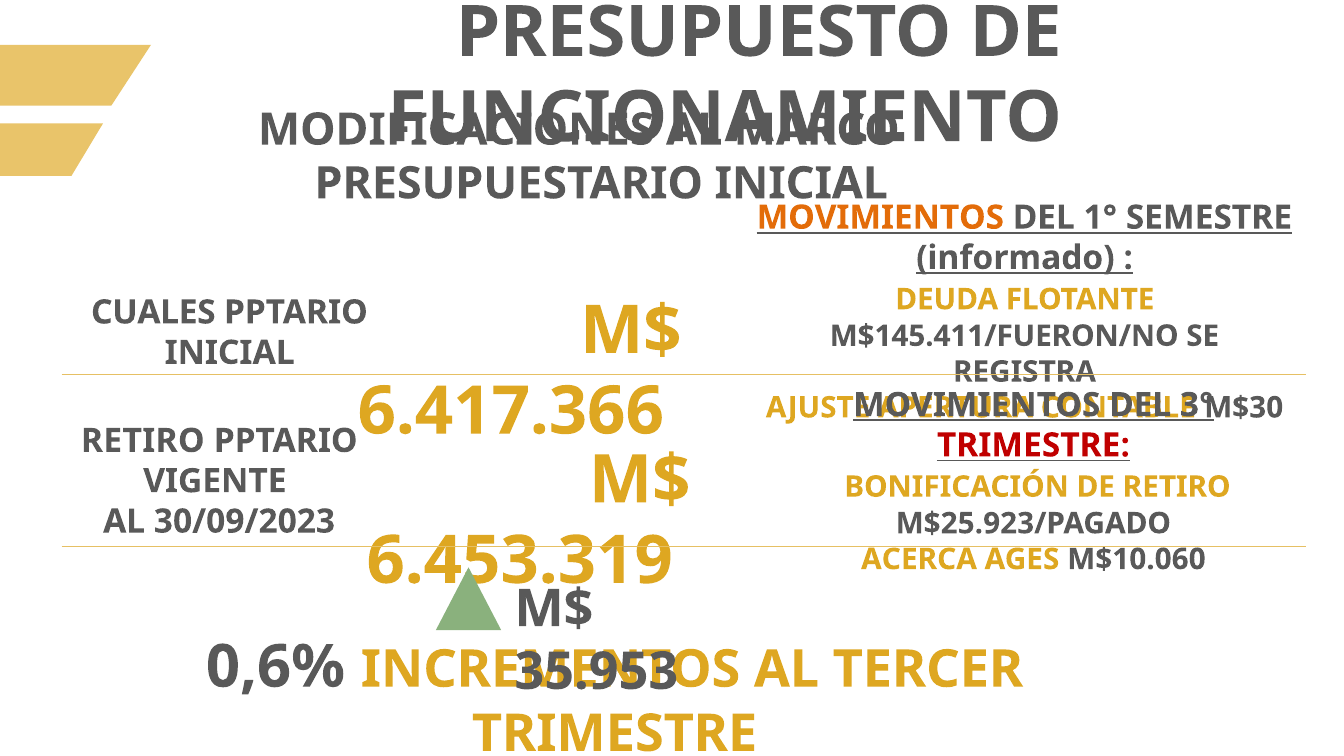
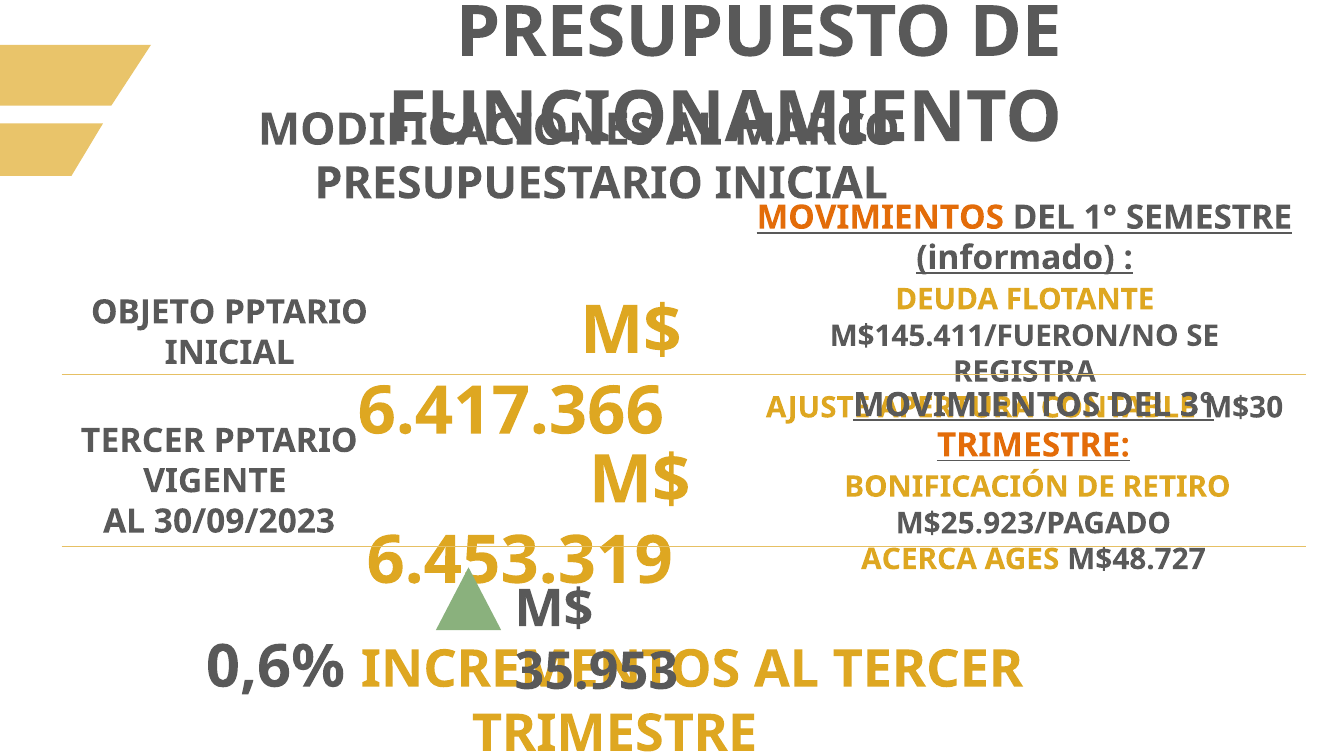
CUALES: CUALES -> OBJETO
RETIRO at (143, 441): RETIRO -> TERCER
TRIMESTRE at (1033, 445) colour: red -> orange
M$10.060: M$10.060 -> M$48.727
